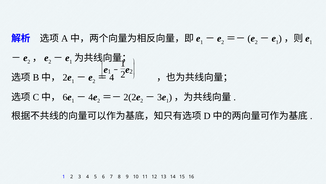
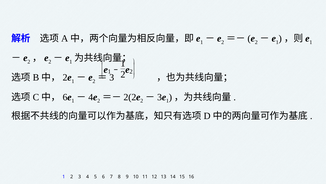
4 at (112, 77): 4 -> 3
